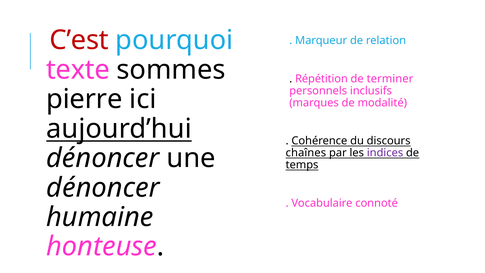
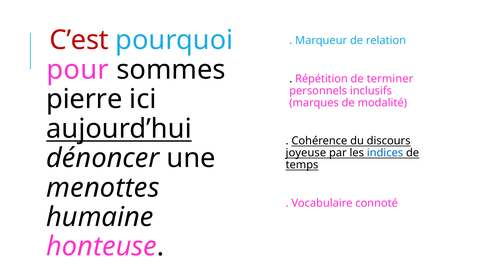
texte: texte -> pour
chaînes: chaînes -> joyeuse
indices colour: purple -> blue
dénoncer at (103, 188): dénoncer -> menottes
